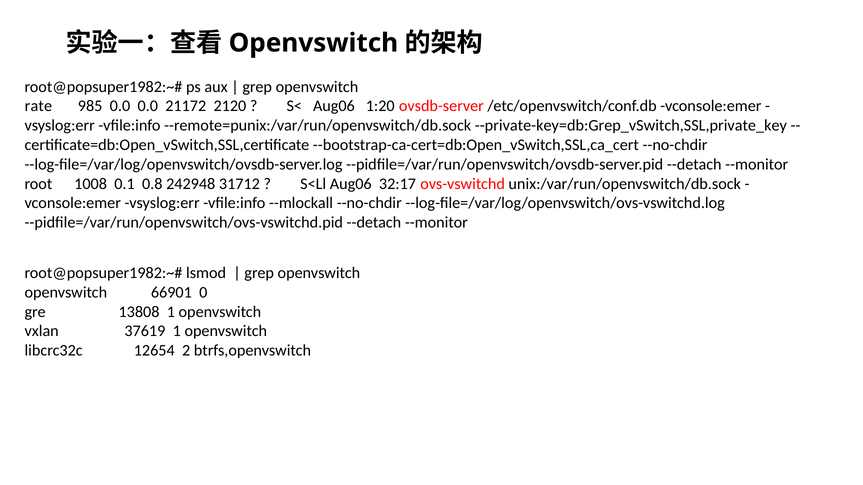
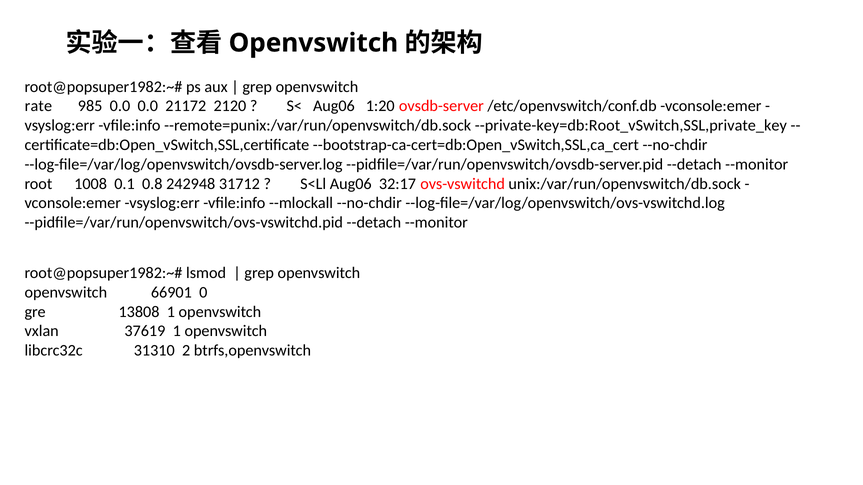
--private-key=db:Grep_vSwitch,SSL,private_key: --private-key=db:Grep_vSwitch,SSL,private_key -> --private-key=db:Root_vSwitch,SSL,private_key
12654: 12654 -> 31310
